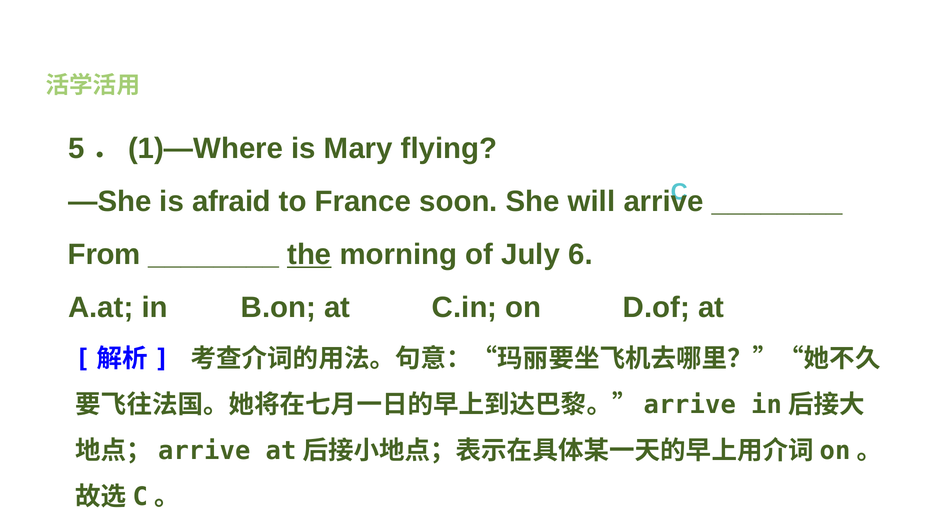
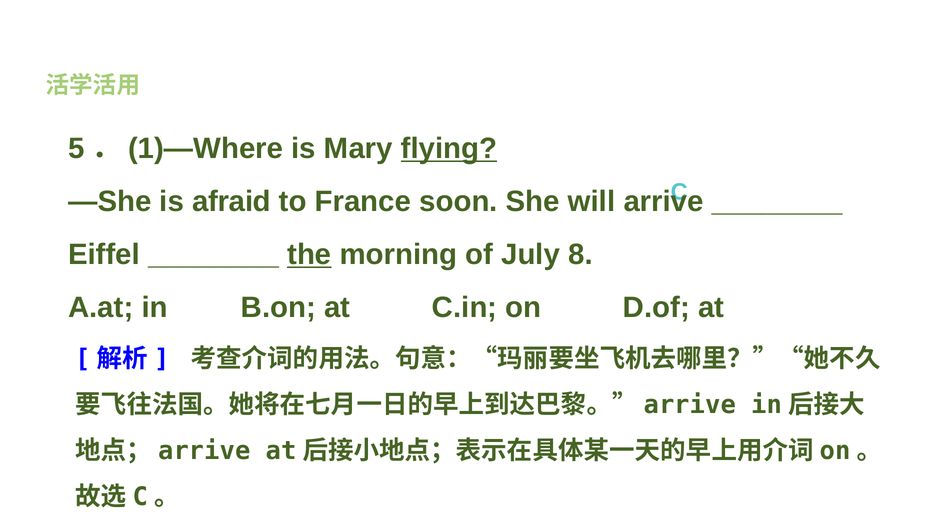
flying underline: none -> present
From: From -> Eiffel
6: 6 -> 8
